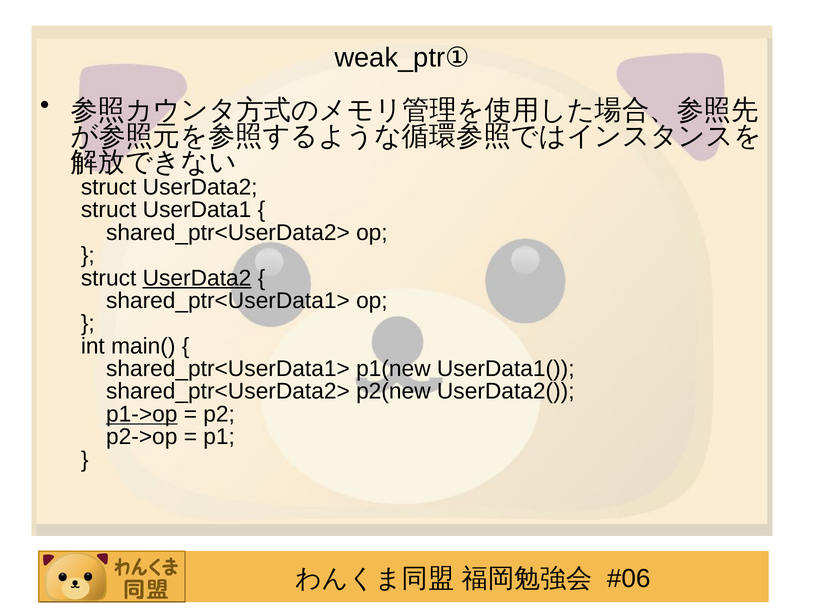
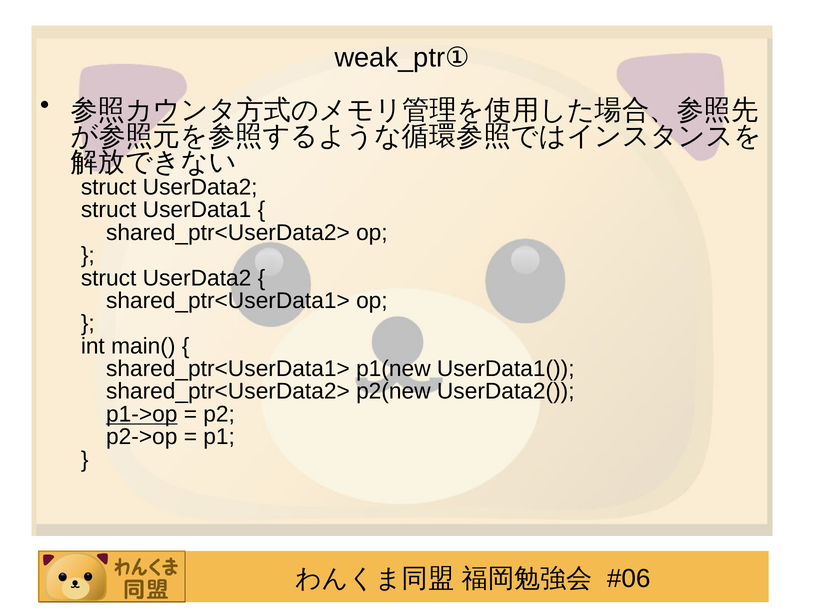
UserData2 at (197, 278) underline: present -> none
